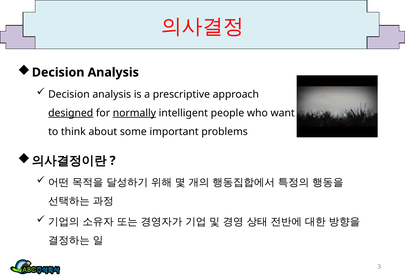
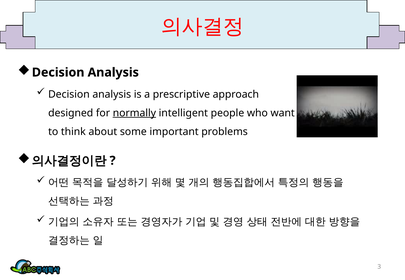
designed underline: present -> none
